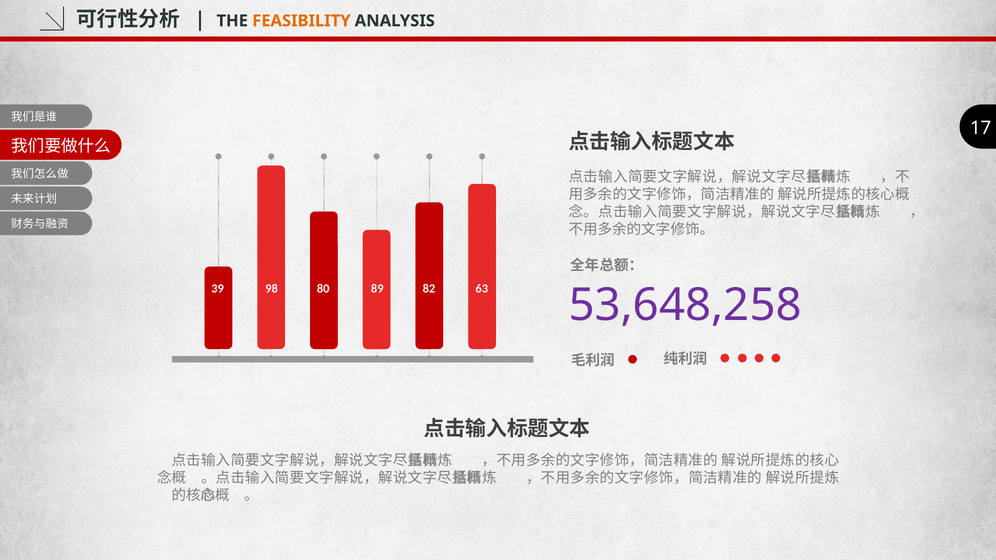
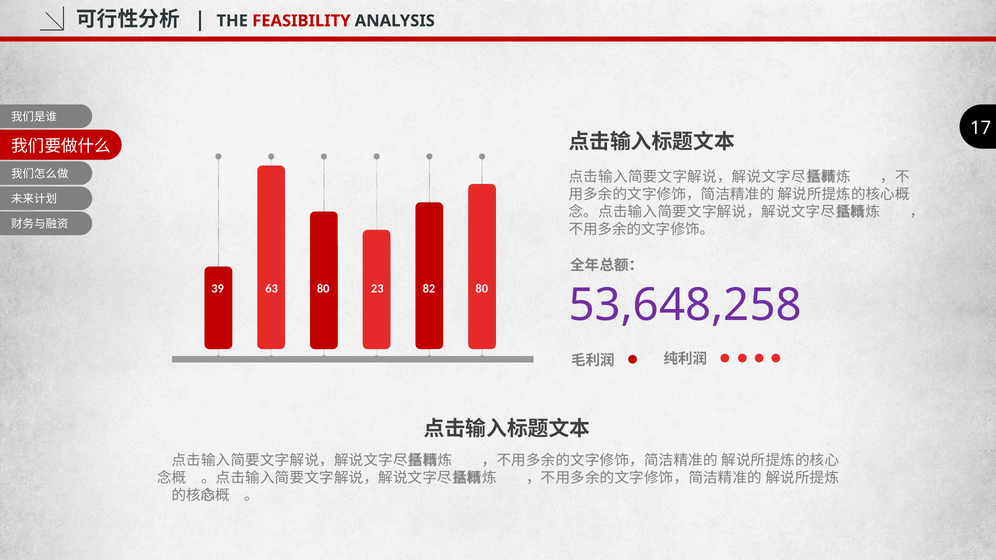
FEASIBILITY colour: orange -> red
98: 98 -> 63
89: 89 -> 23
82 63: 63 -> 80
